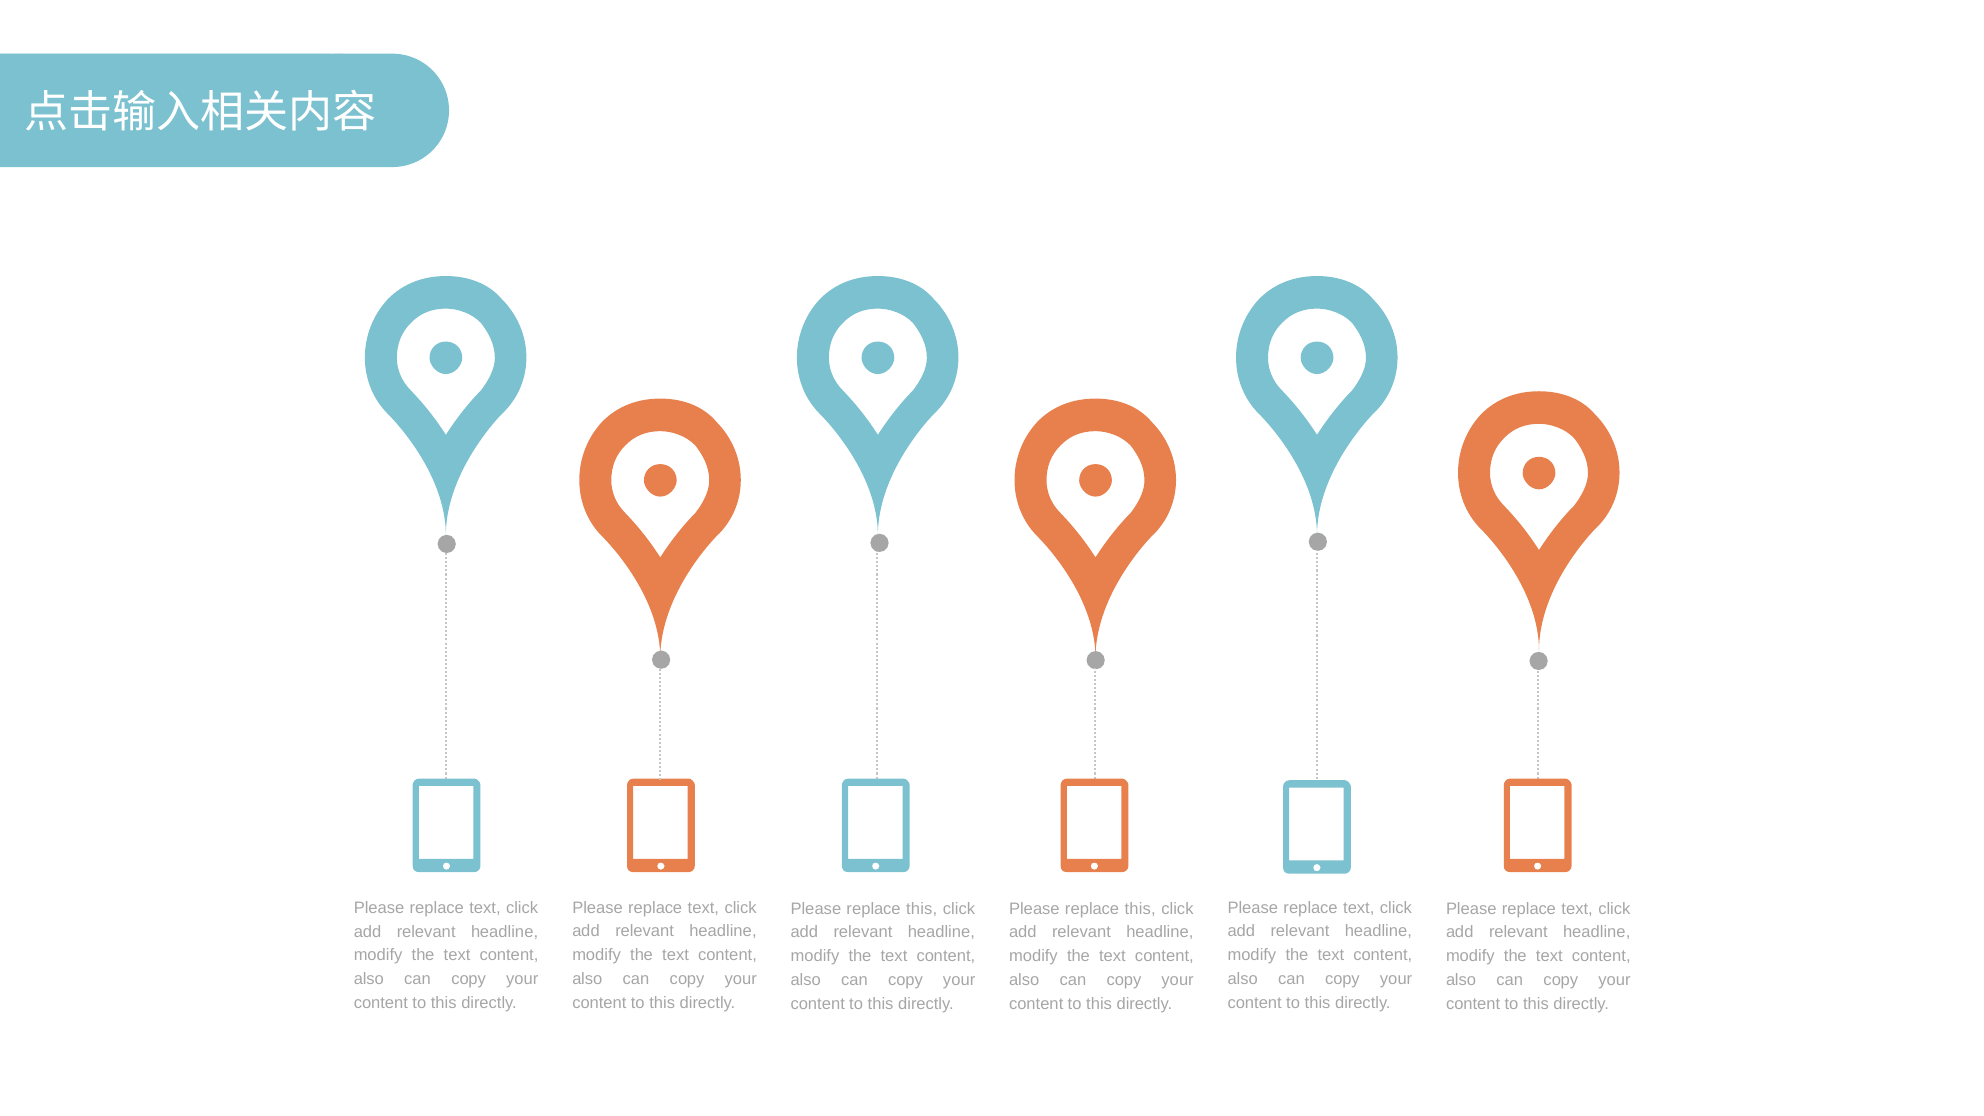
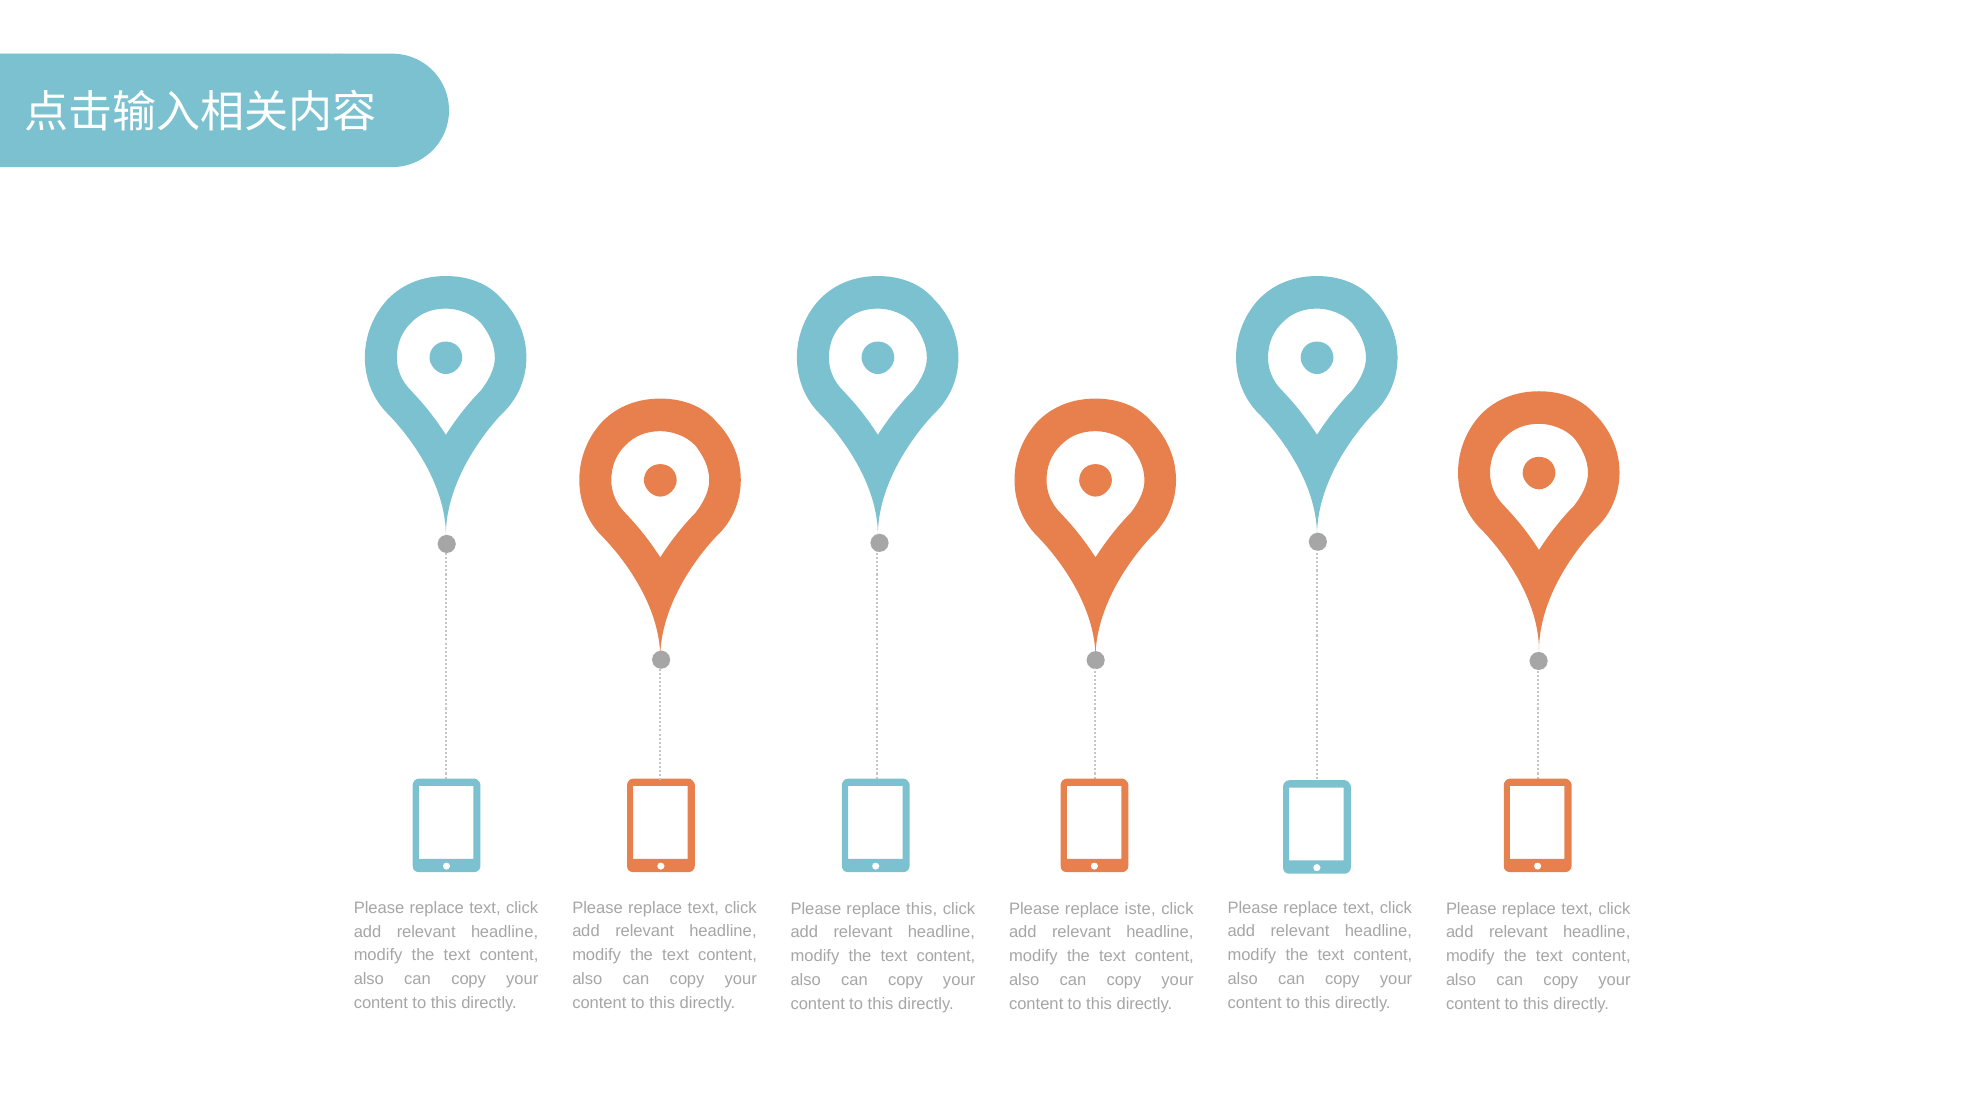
this at (1140, 909): this -> iste
